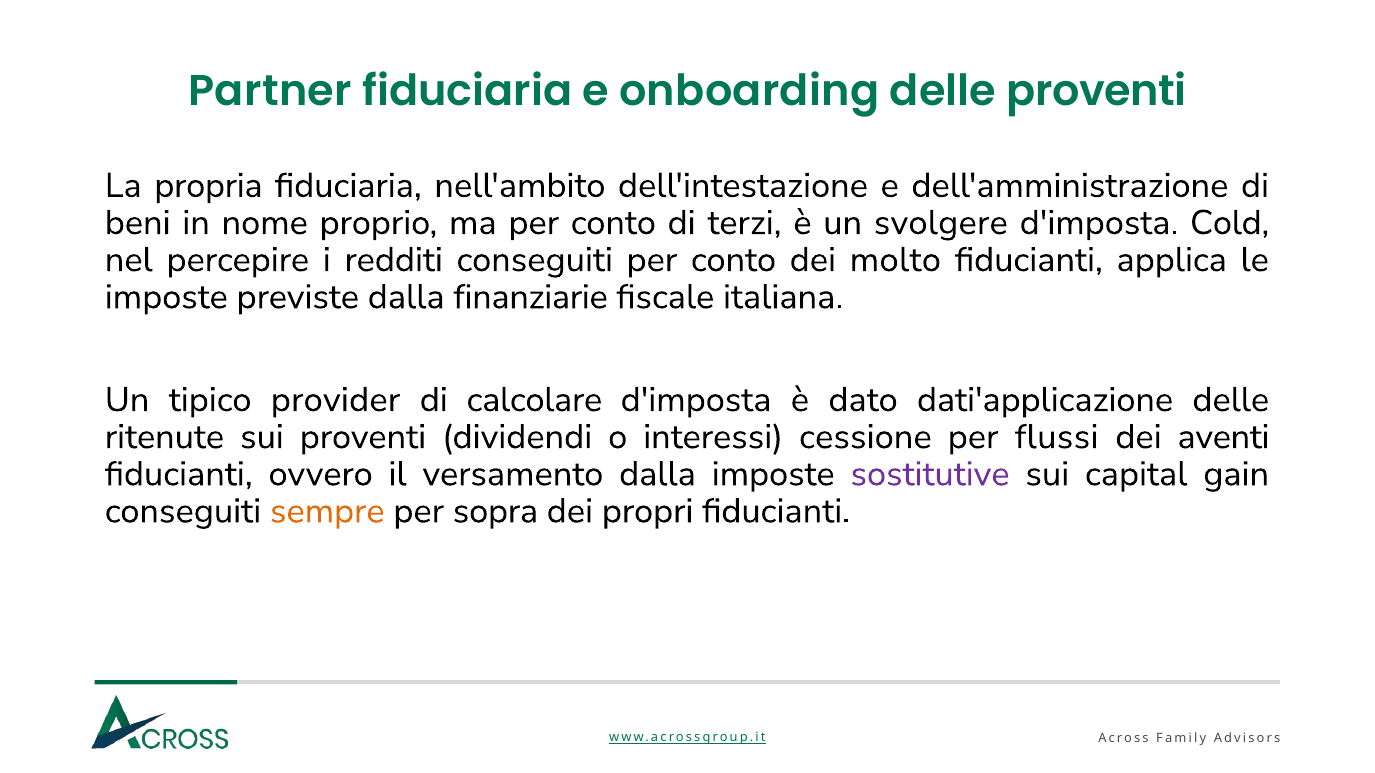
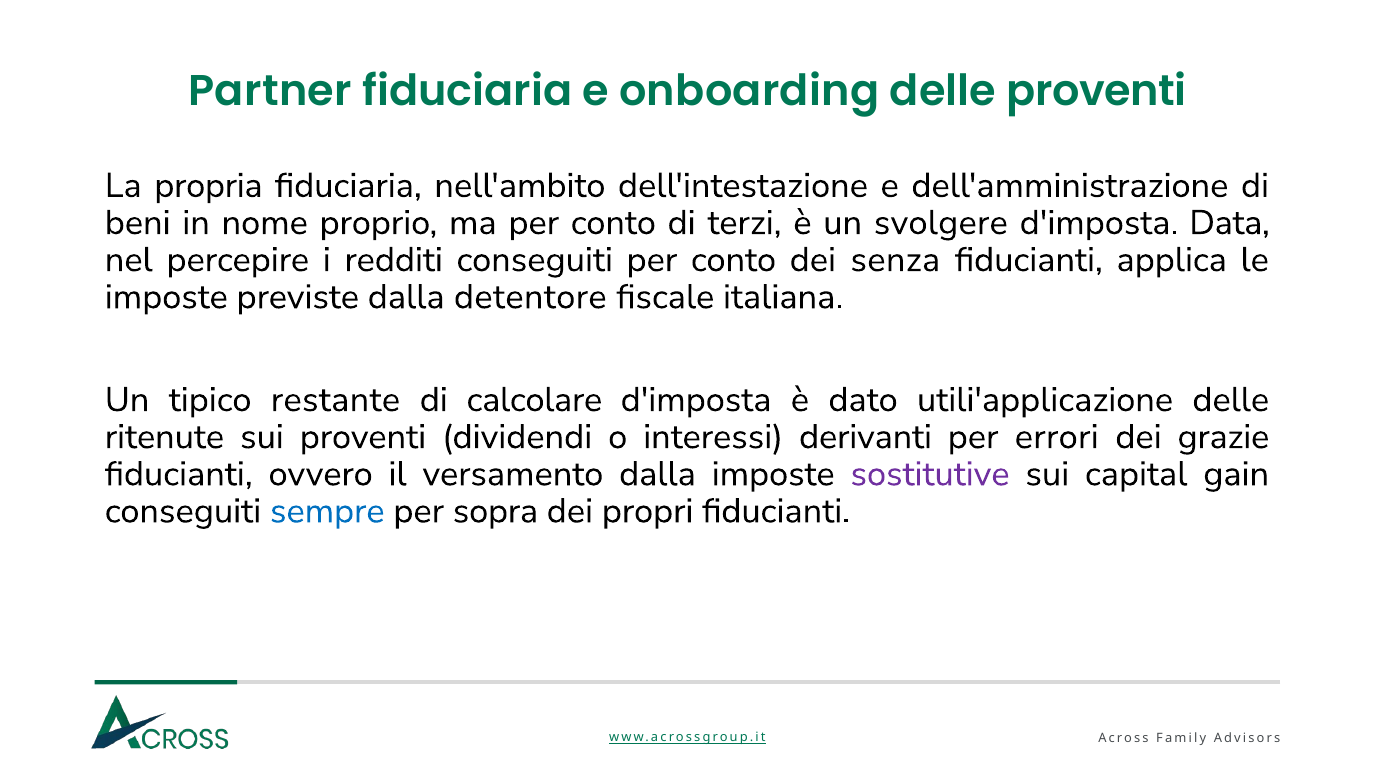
Cold: Cold -> Data
molto: molto -> senza
finanziarie: finanziarie -> detentore
provider: provider -> restante
dati'applicazione: dati'applicazione -> utili'applicazione
cessione: cessione -> derivanti
flussi: flussi -> errori
aventi: aventi -> grazie
sempre colour: orange -> blue
